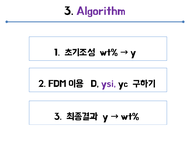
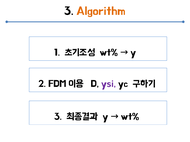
Algorithm colour: purple -> orange
